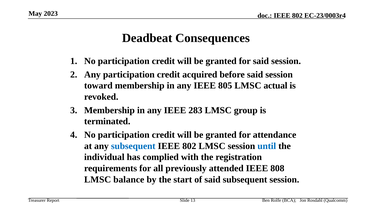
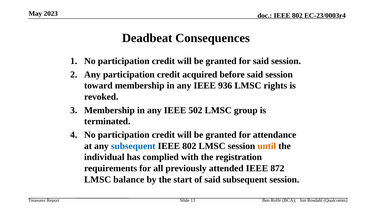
805: 805 -> 936
actual: actual -> rights
283: 283 -> 502
until colour: blue -> orange
808: 808 -> 872
